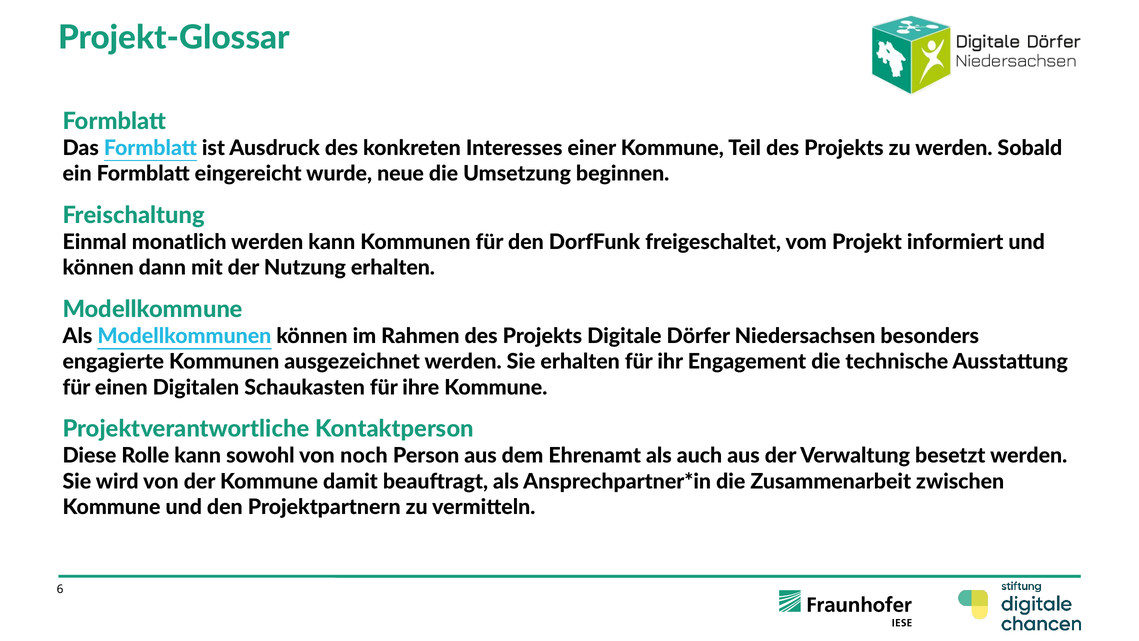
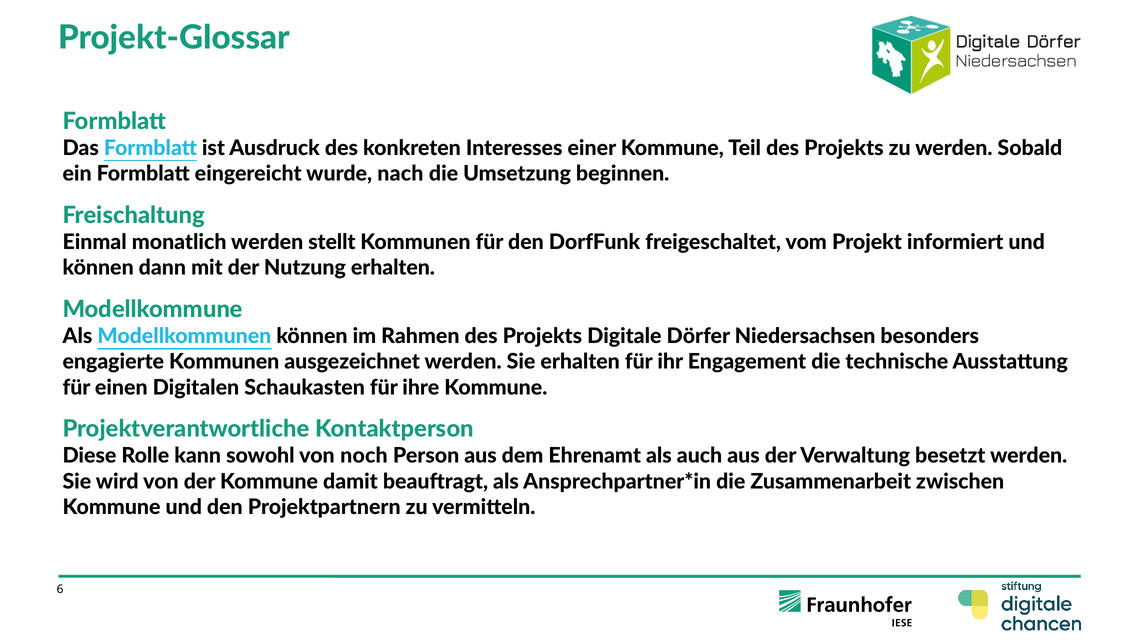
neue: neue -> nach
werden kann: kann -> stellt
